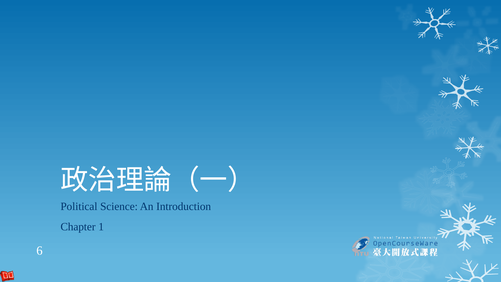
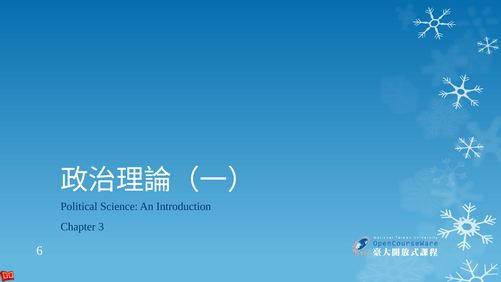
1: 1 -> 3
